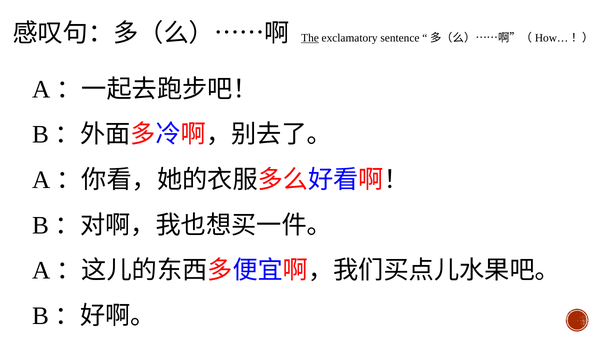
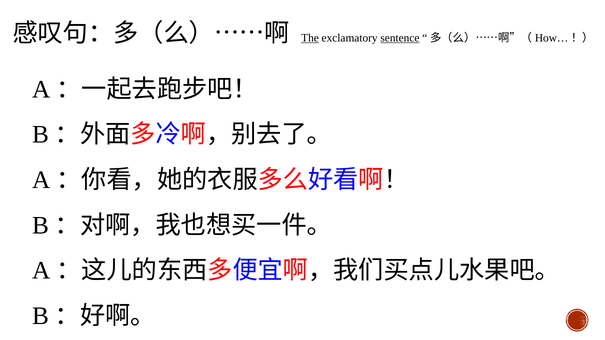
sentence underline: none -> present
